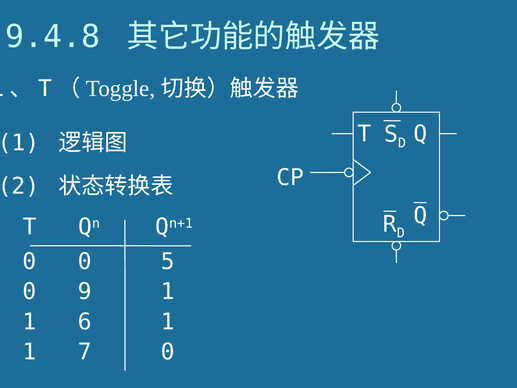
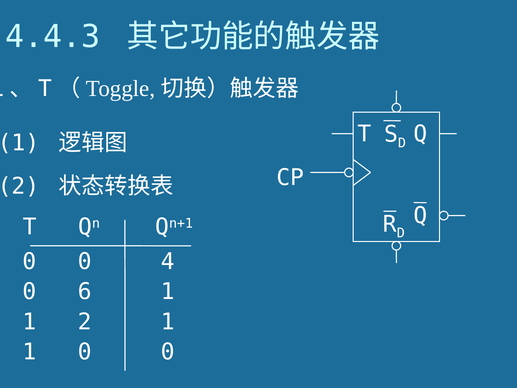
9.4.8: 9.4.8 -> 4.4.3
5: 5 -> 4
9: 9 -> 6
1 6: 6 -> 2
1 7: 7 -> 0
